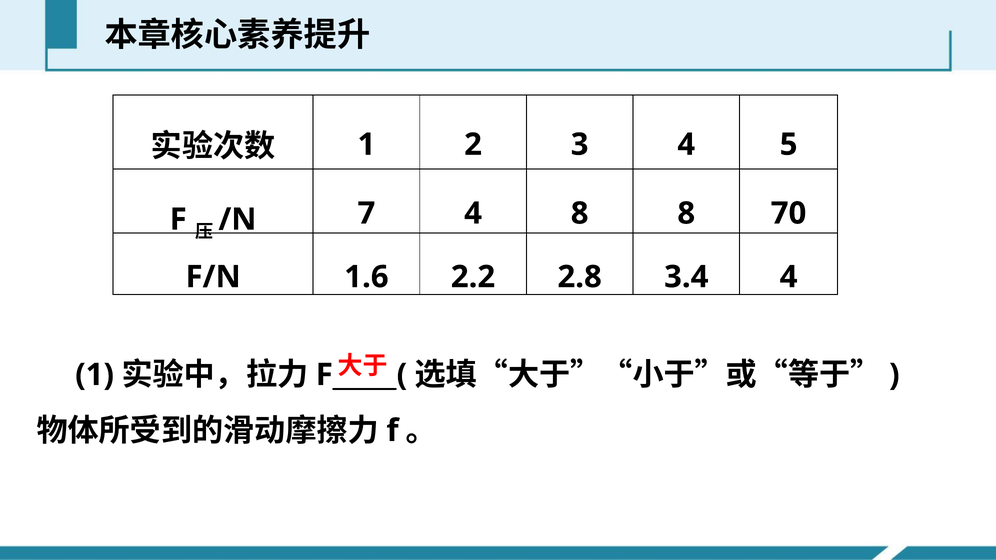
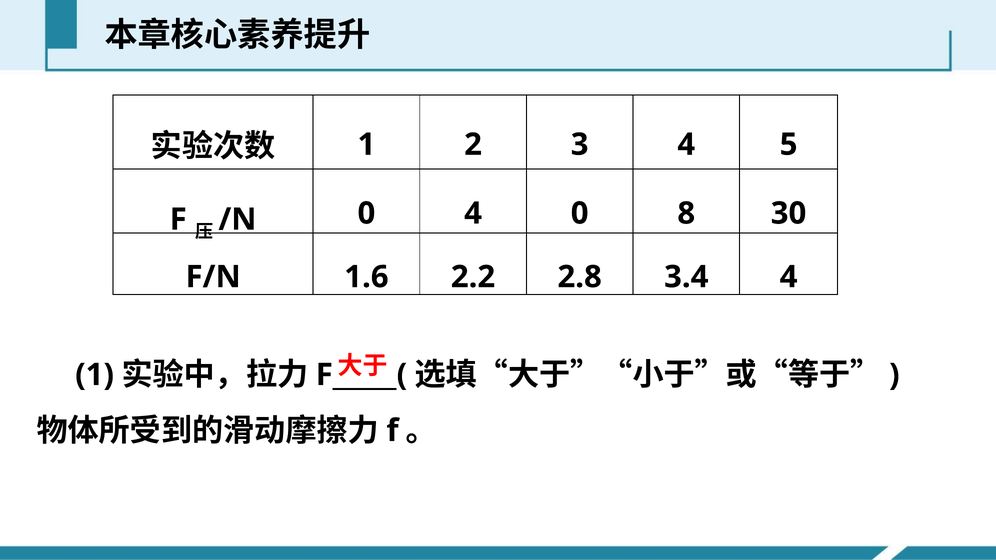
7 at (366, 213): 7 -> 0
4 8: 8 -> 0
70: 70 -> 30
